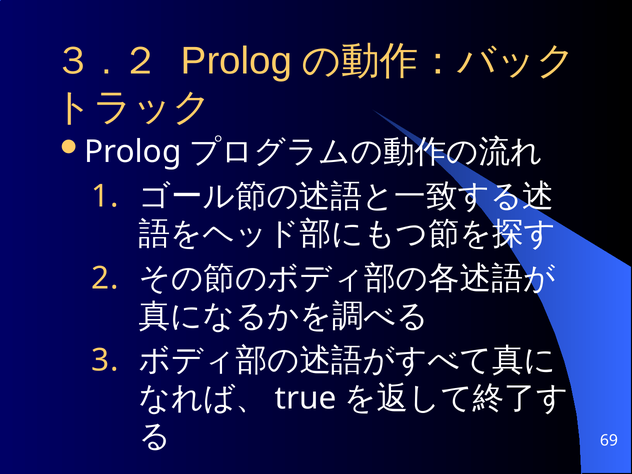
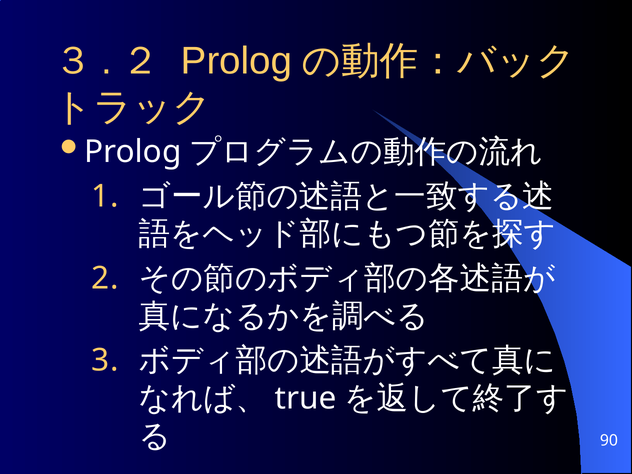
69: 69 -> 90
